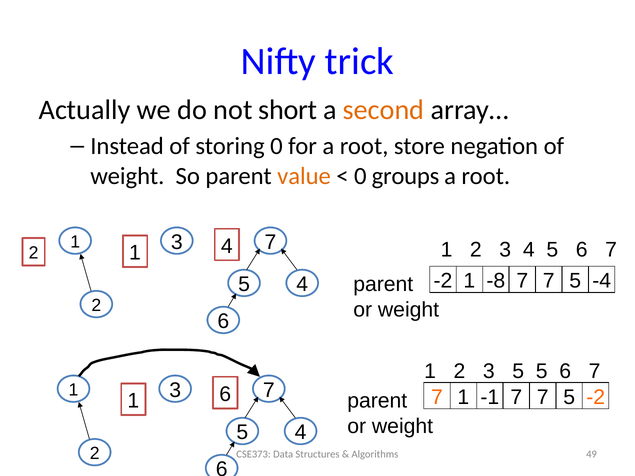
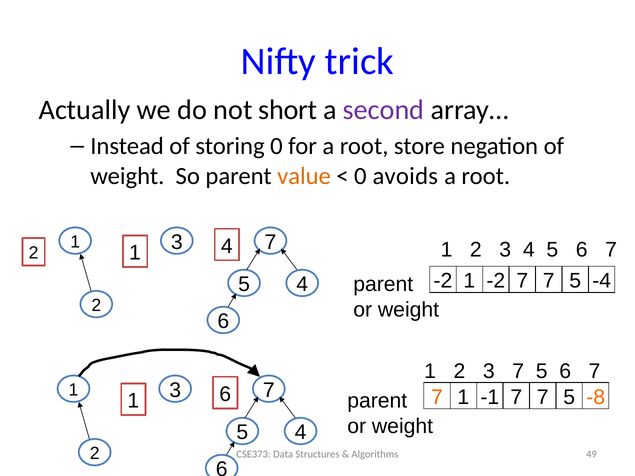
second colour: orange -> purple
groups: groups -> avoids
-2 1 -8: -8 -> -2
3 5: 5 -> 7
5 -2: -2 -> -8
